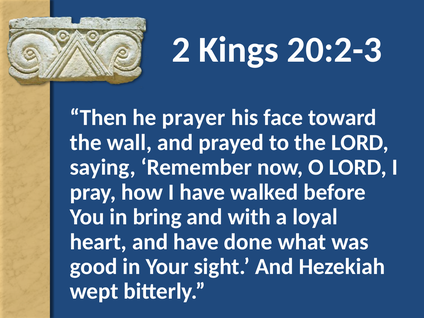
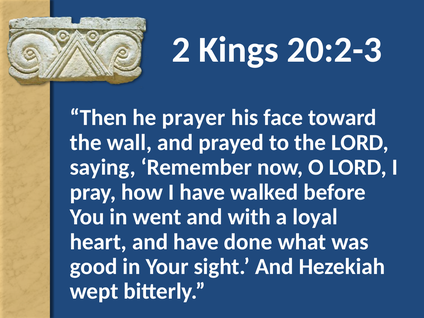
bring: bring -> went
